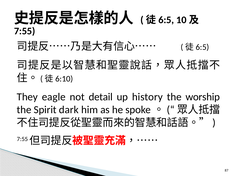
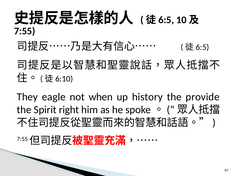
detail: detail -> when
worship: worship -> provide
dark: dark -> right
